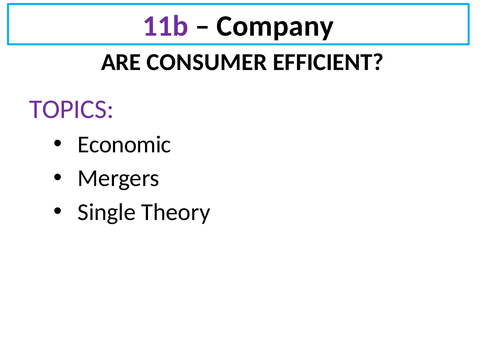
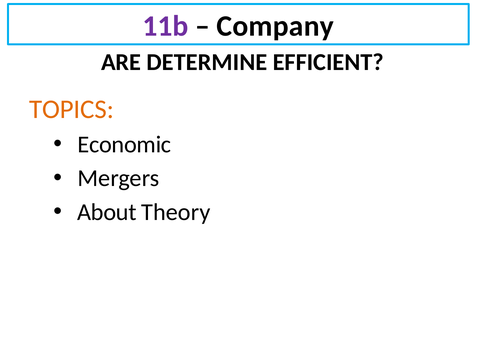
CONSUMER: CONSUMER -> DETERMINE
TOPICS colour: purple -> orange
Single: Single -> About
